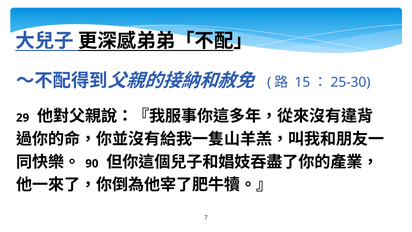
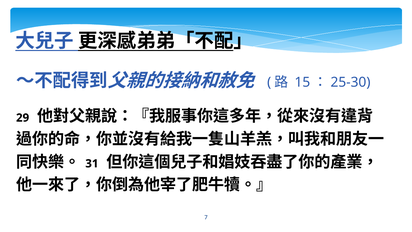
90: 90 -> 31
